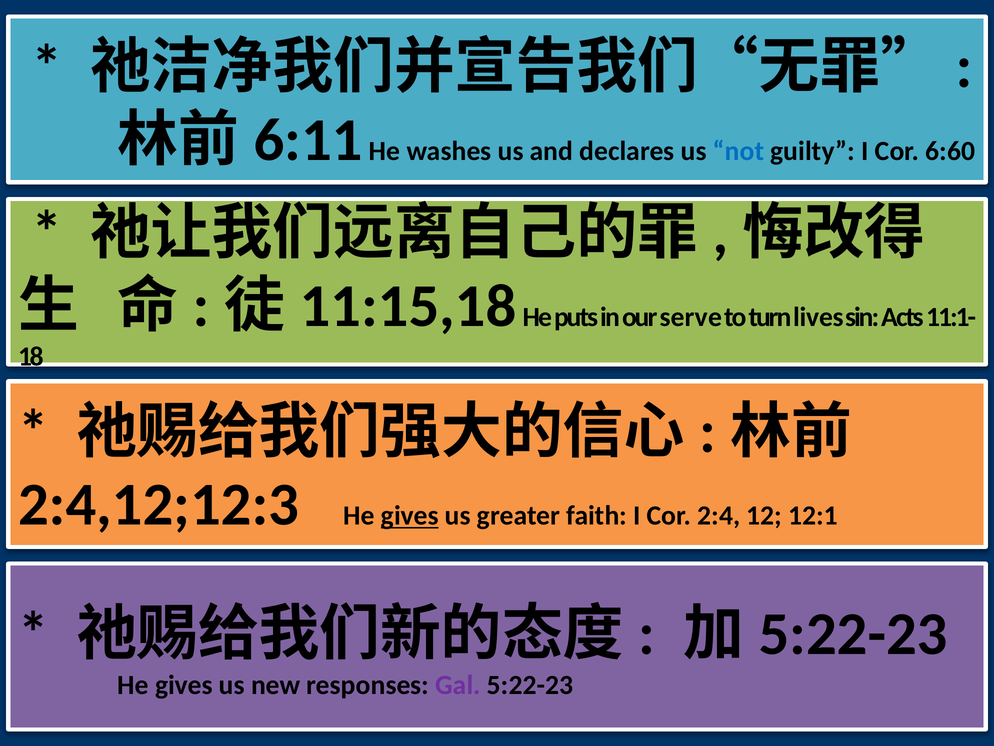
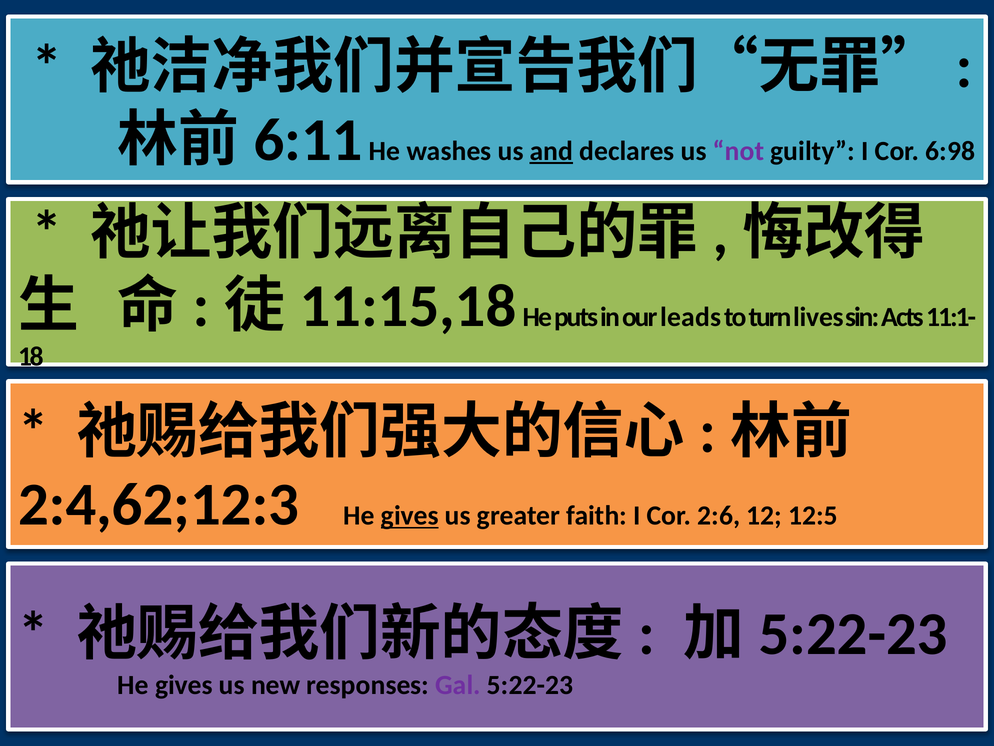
and underline: none -> present
not colour: blue -> purple
6:60: 6:60 -> 6:98
serve: serve -> leads
2:4,12;12:3: 2:4,12;12:3 -> 2:4,62;12:3
2:4: 2:4 -> 2:6
12:1: 12:1 -> 12:5
